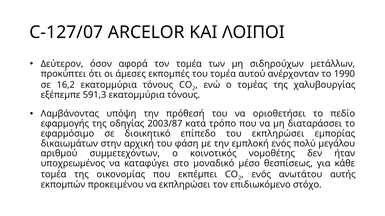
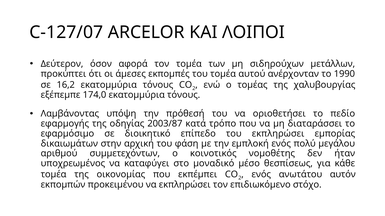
591,3: 591,3 -> 174,0
αυτής: αυτής -> αυτόν
